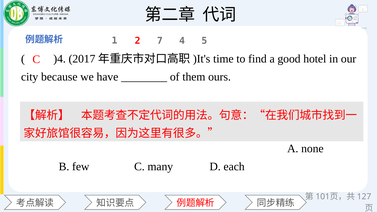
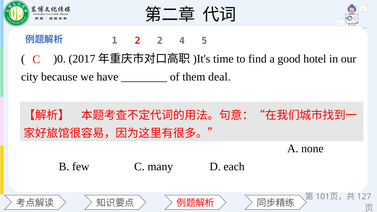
2 7: 7 -> 2
)4: )4 -> )0
ours: ours -> deal
